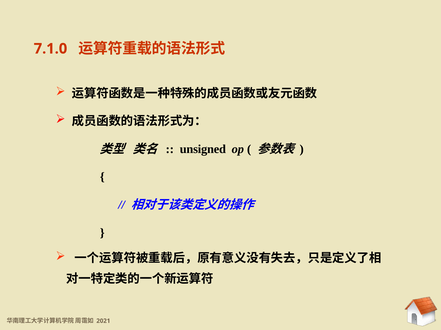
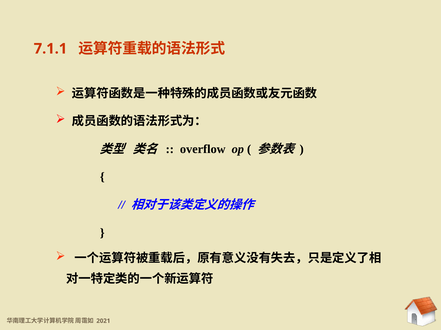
7.1.0: 7.1.0 -> 7.1.1
unsigned: unsigned -> overflow
